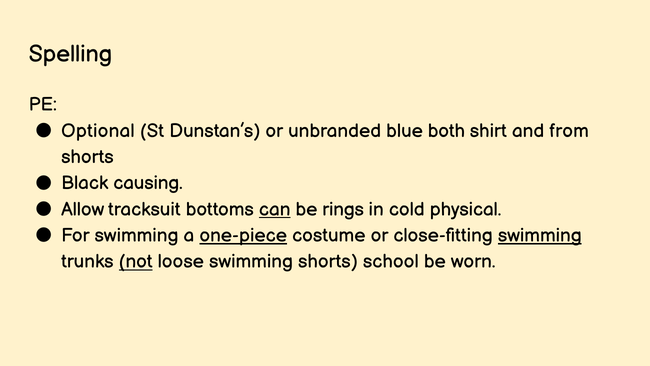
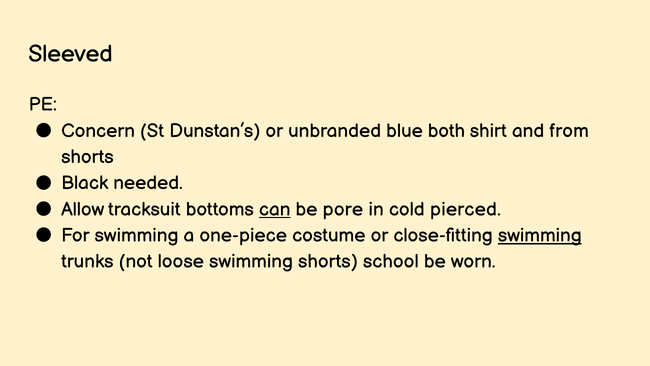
Spelling: Spelling -> Sleeved
Optional: Optional -> Concern
causing: causing -> needed
rings: rings -> pore
physical: physical -> pierced
one-piece underline: present -> none
not underline: present -> none
